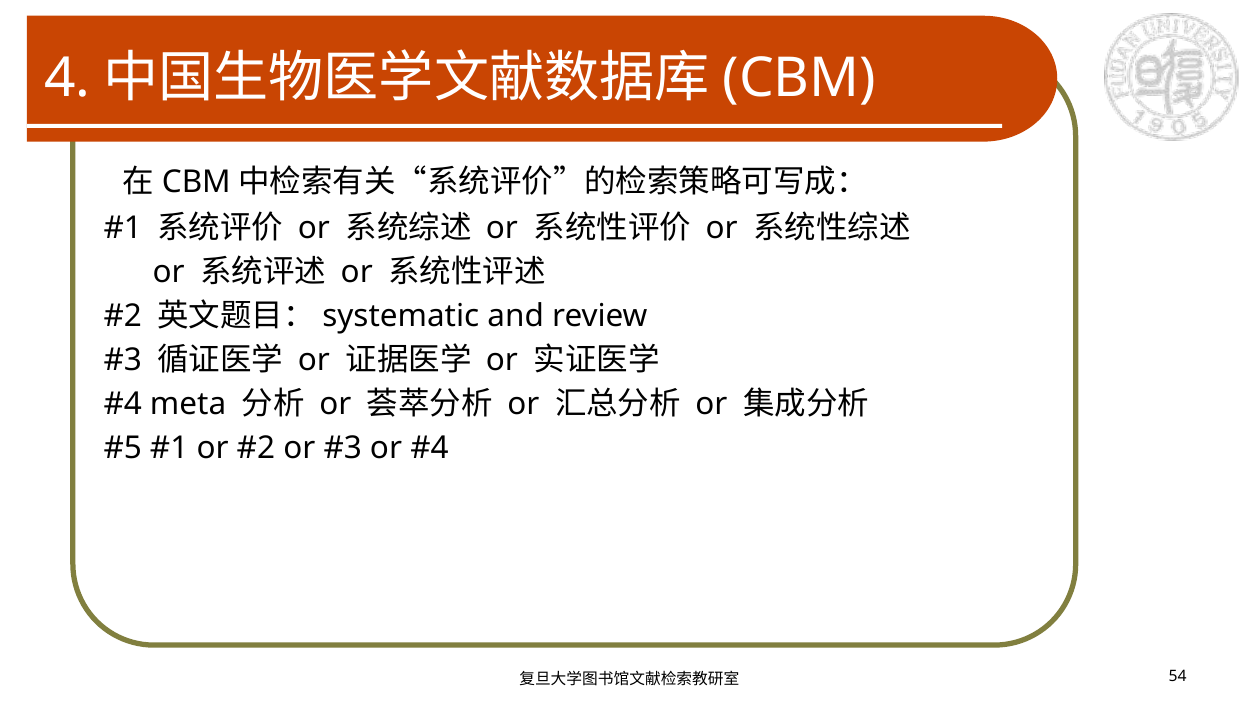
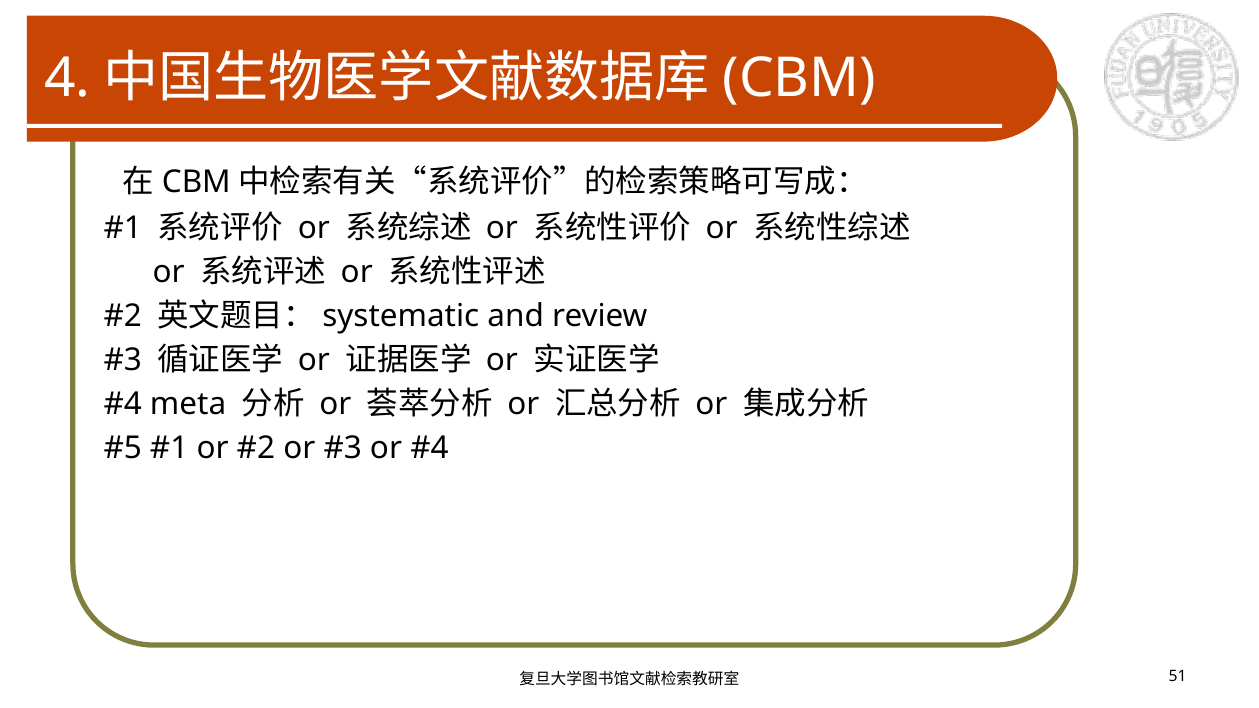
54: 54 -> 51
